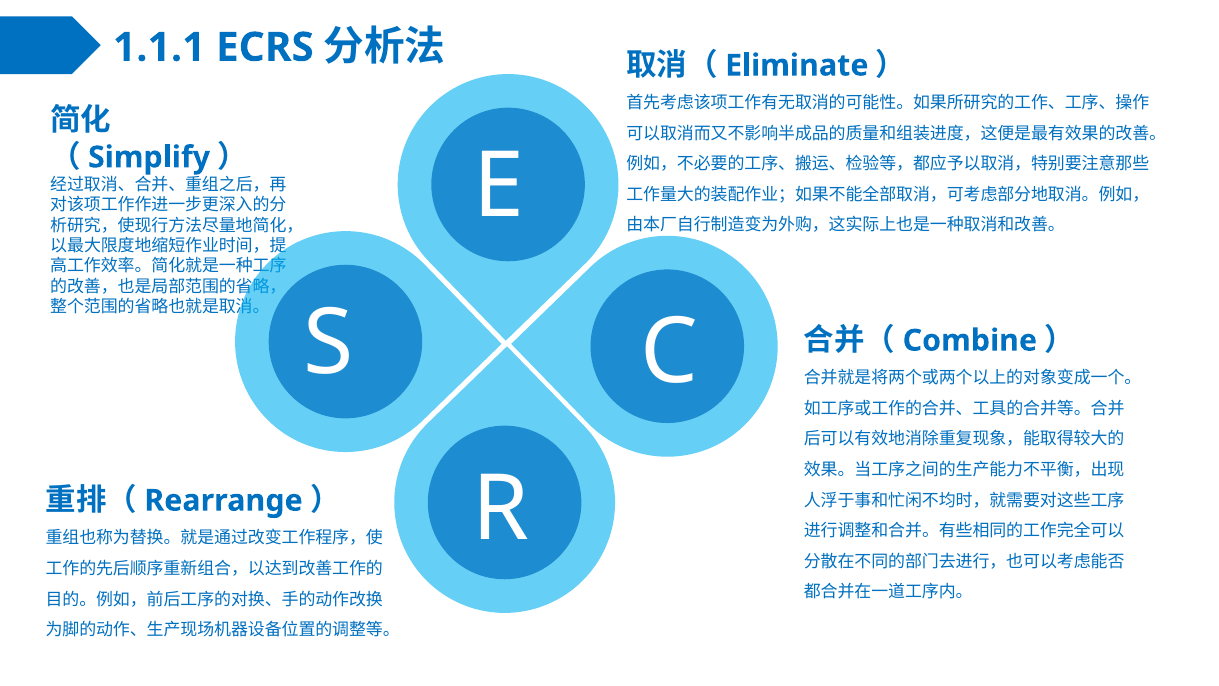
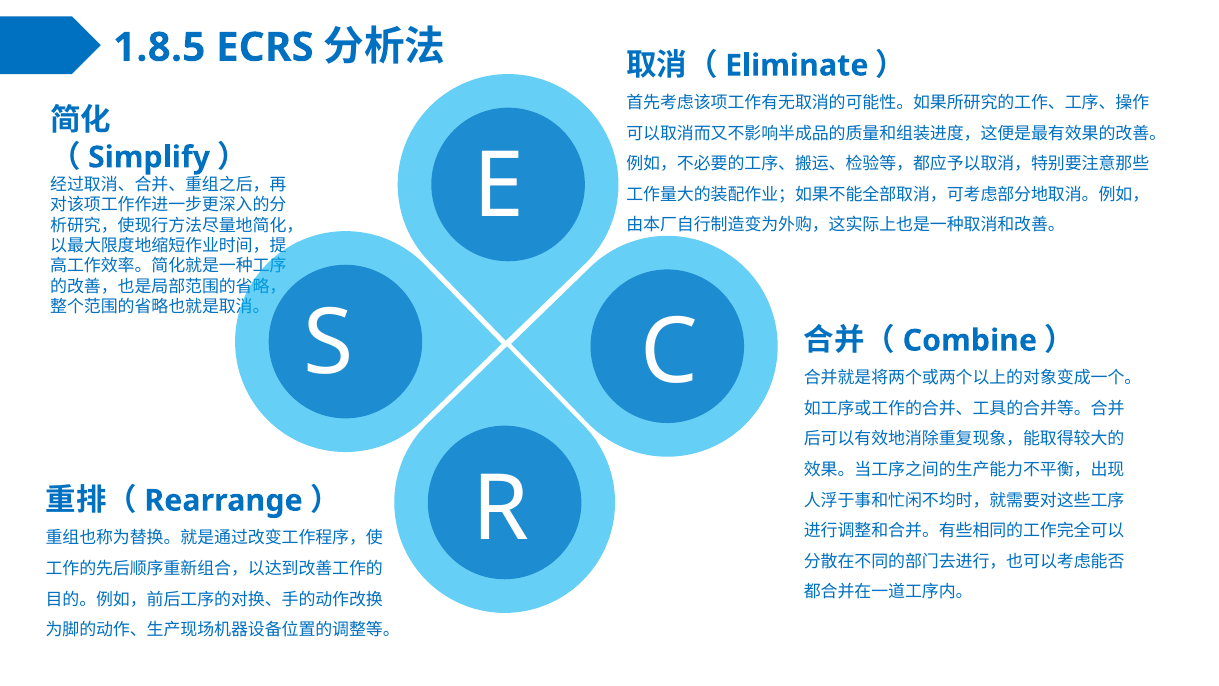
1.1.1: 1.1.1 -> 1.8.5
